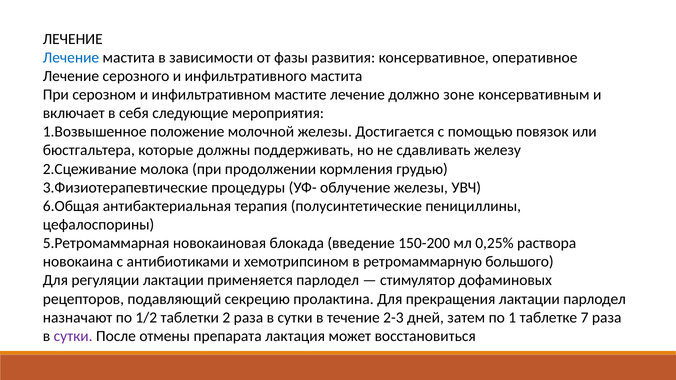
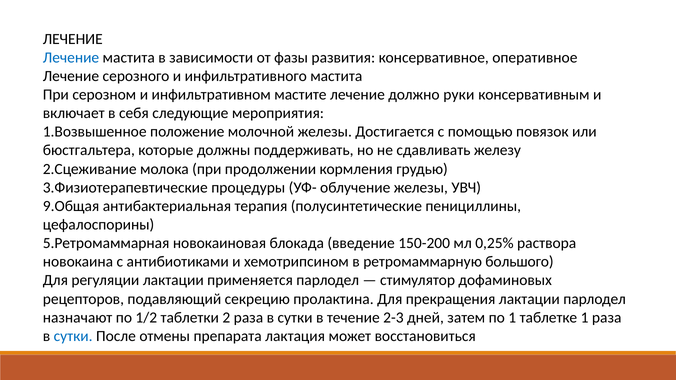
зоне: зоне -> руки
6.Общая: 6.Общая -> 9.Общая
таблетке 7: 7 -> 1
сутки at (73, 336) colour: purple -> blue
